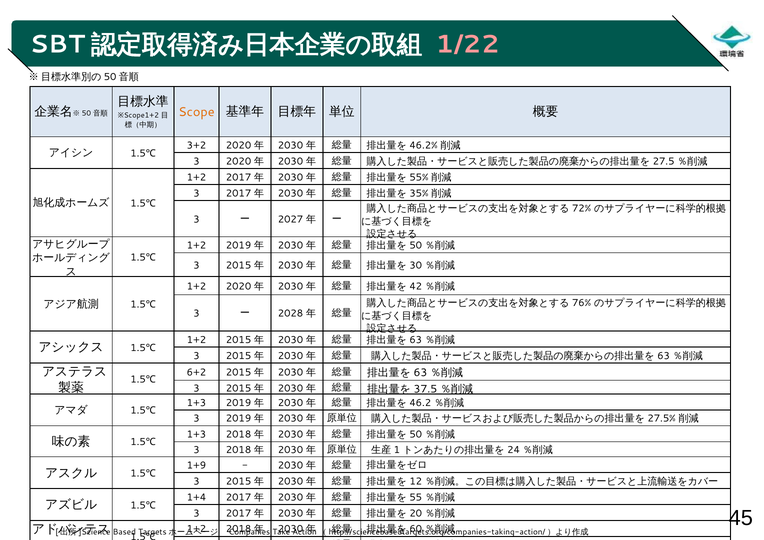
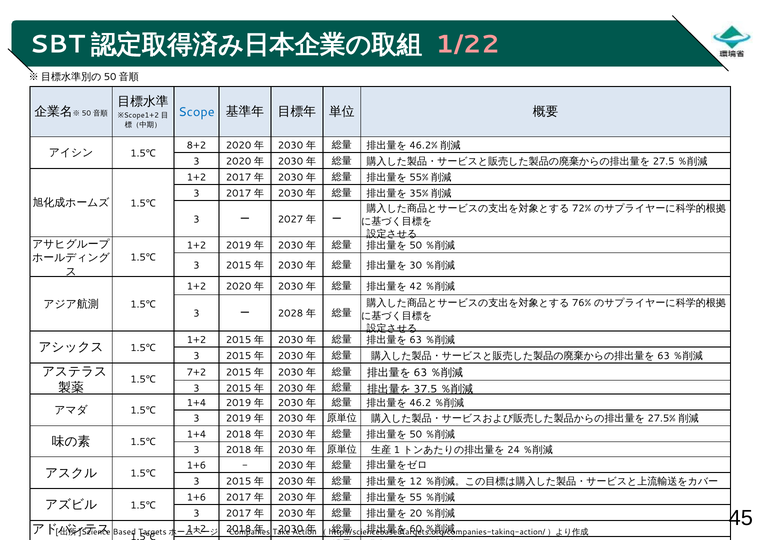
Scope colour: orange -> blue
3+2: 3+2 -> 8+2
6+2: 6+2 -> 7+2
1+3 at (196, 403): 1+3 -> 1+4
1+3 at (196, 435): 1+3 -> 1+4
1+9 at (196, 466): 1+9 -> 1+6
1+4 at (196, 497): 1+4 -> 1+6
